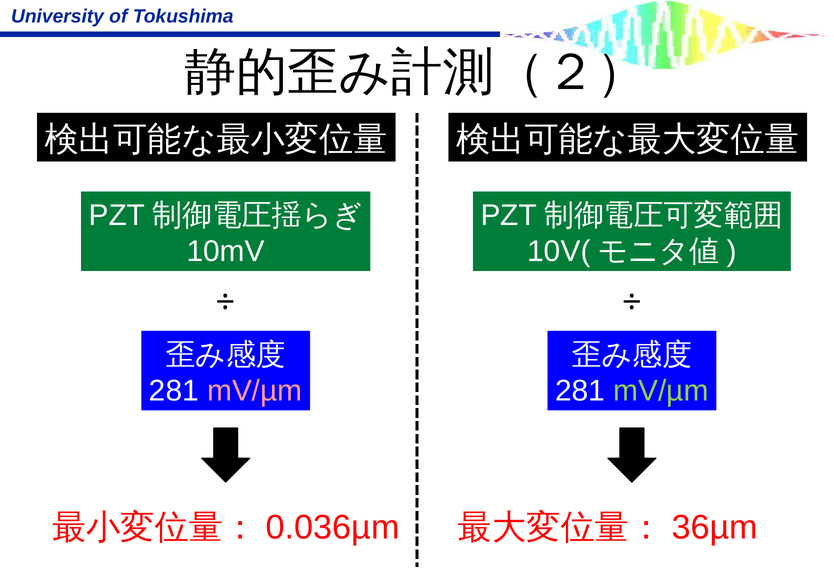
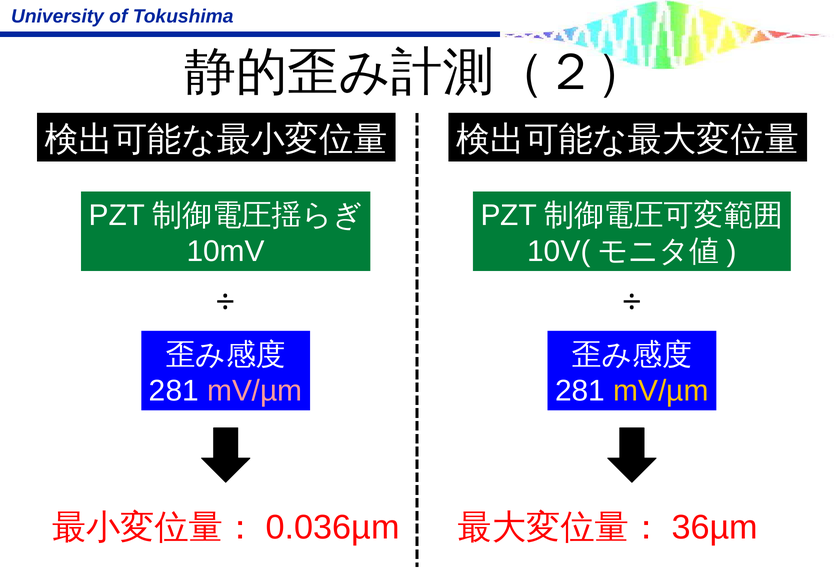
mV/µm at (661, 391) colour: light green -> yellow
